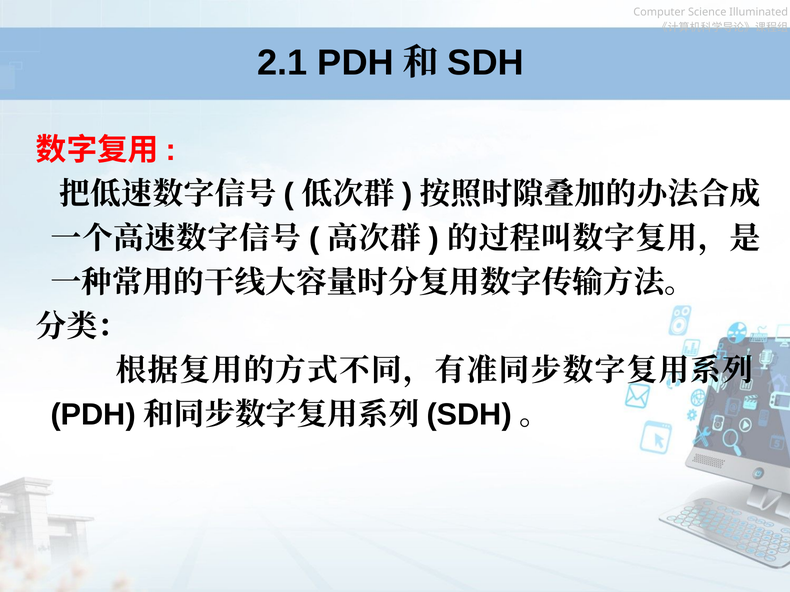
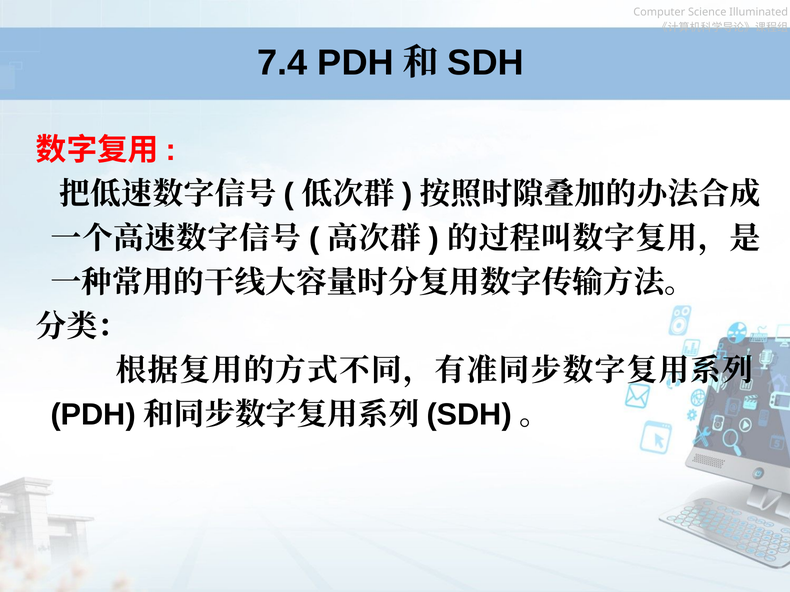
2.1: 2.1 -> 7.4
